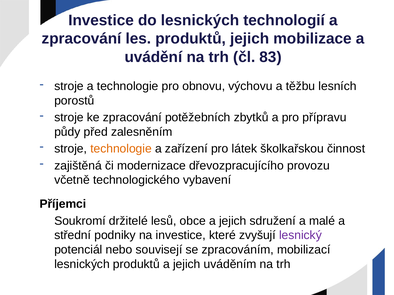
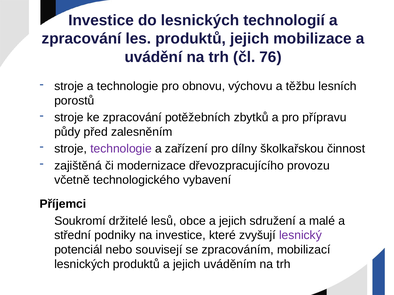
83: 83 -> 76
technologie at (121, 149) colour: orange -> purple
látek: látek -> dílny
